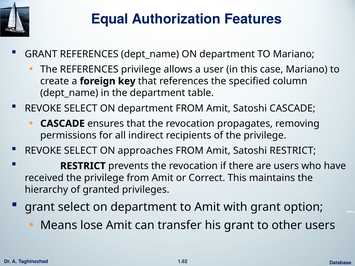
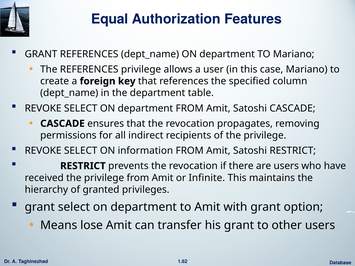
approaches: approaches -> information
Correct: Correct -> Infinite
